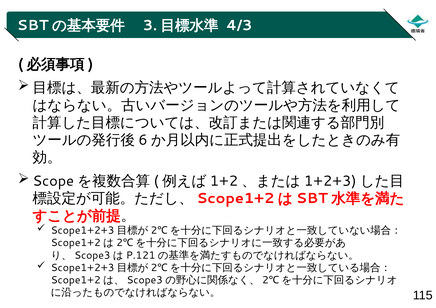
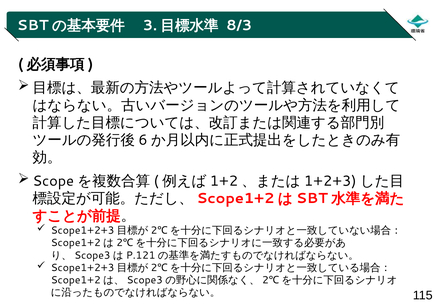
4/3: 4/3 -> 8/3
